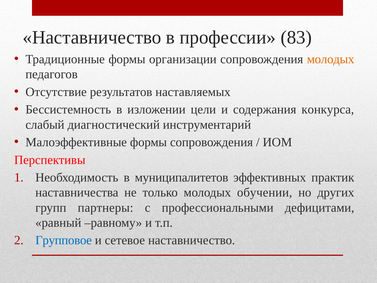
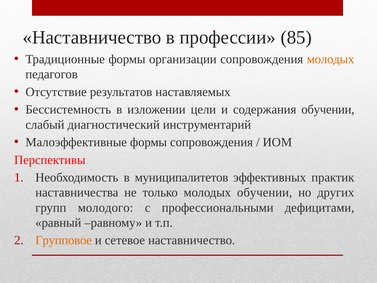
83: 83 -> 85
содержания конкурса: конкурса -> обучении
партнеры: партнеры -> молодого
Групповое colour: blue -> orange
